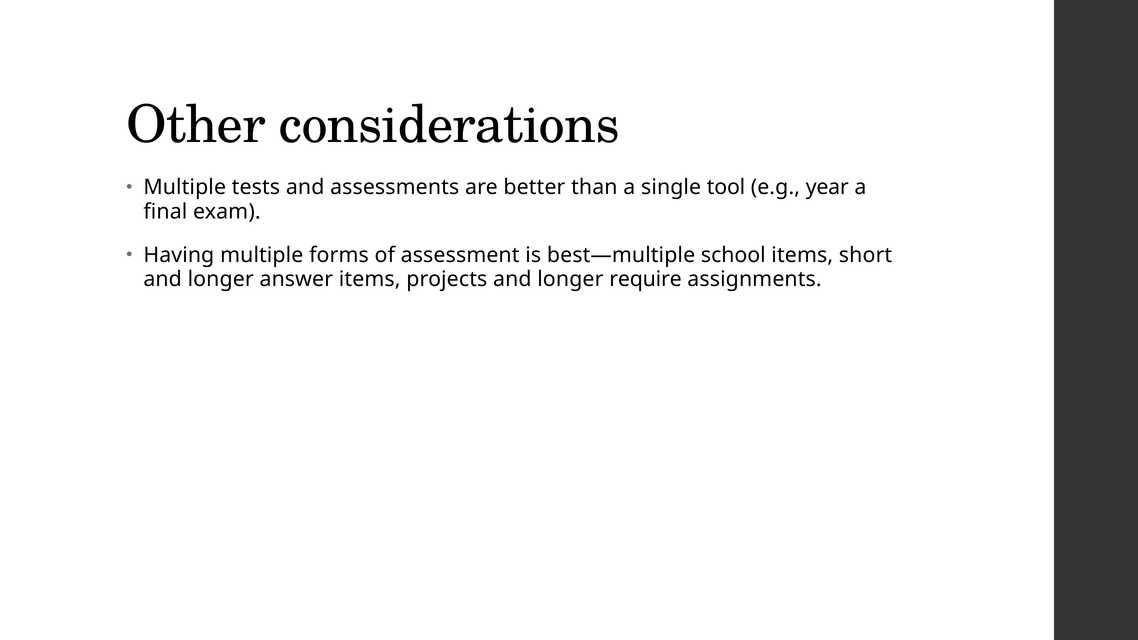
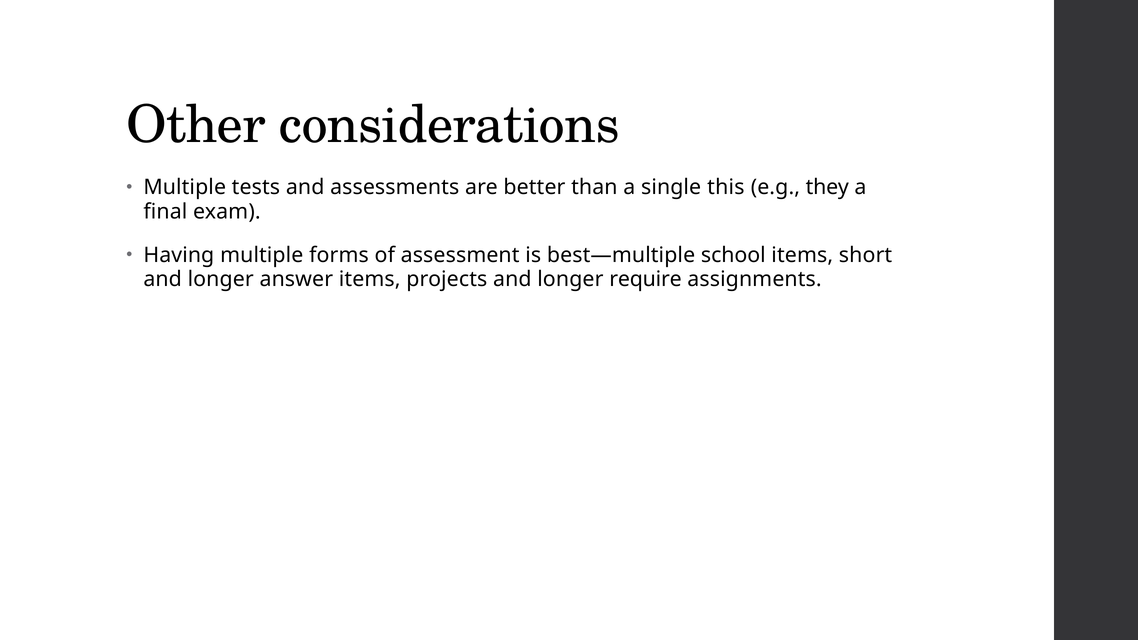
tool: tool -> this
year: year -> they
